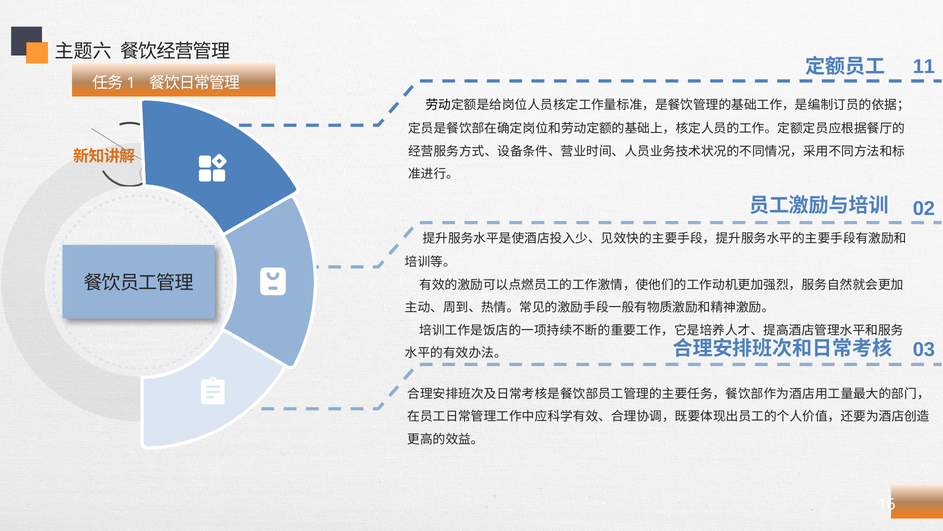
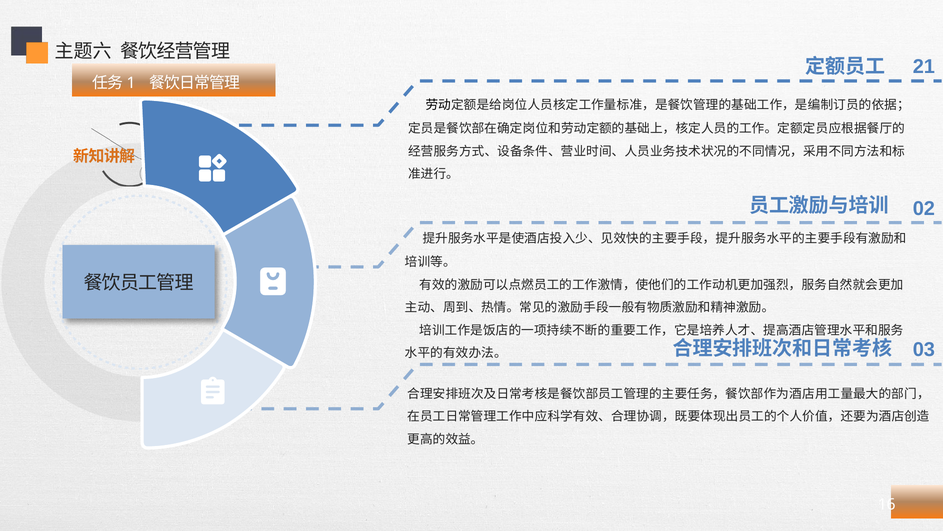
11: 11 -> 21
